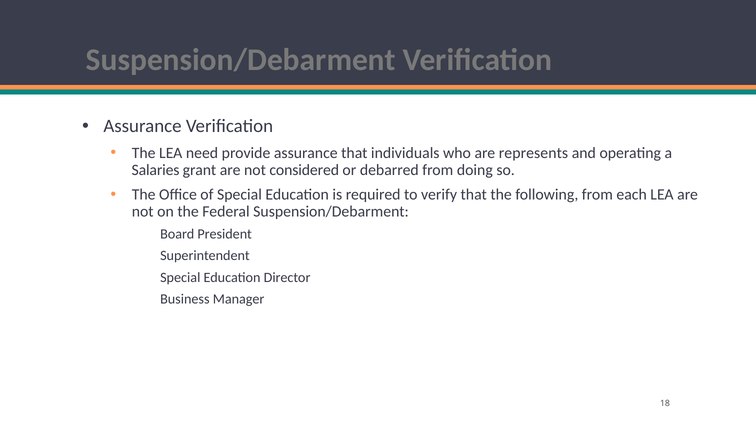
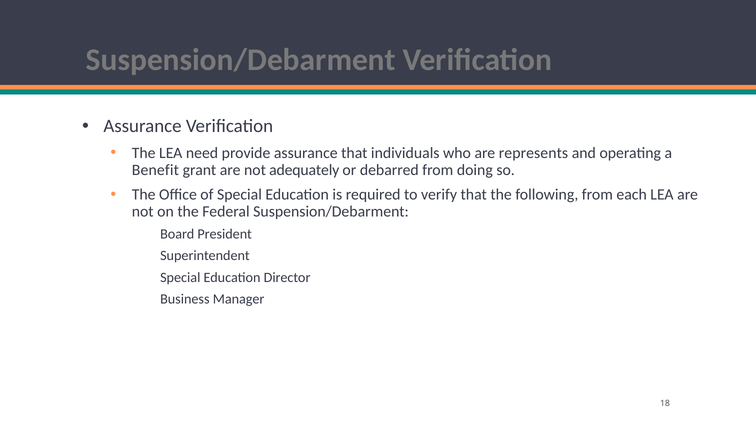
Salaries: Salaries -> Benefit
considered: considered -> adequately
